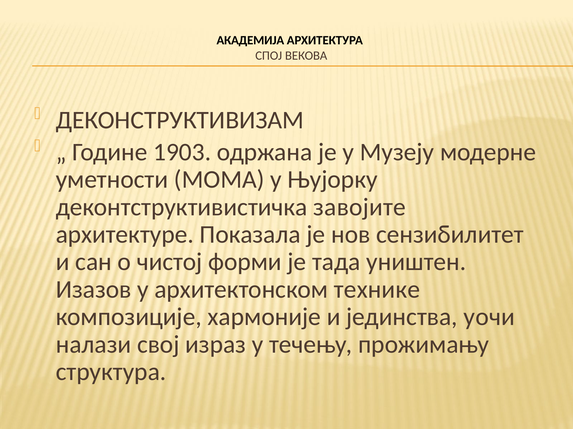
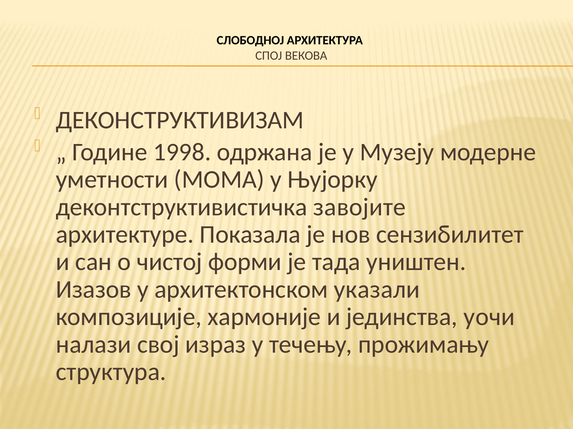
АКАДЕМИЈА: АКАДЕМИЈА -> СЛОБОДНОЈ
1903: 1903 -> 1998
технике: технике -> указали
